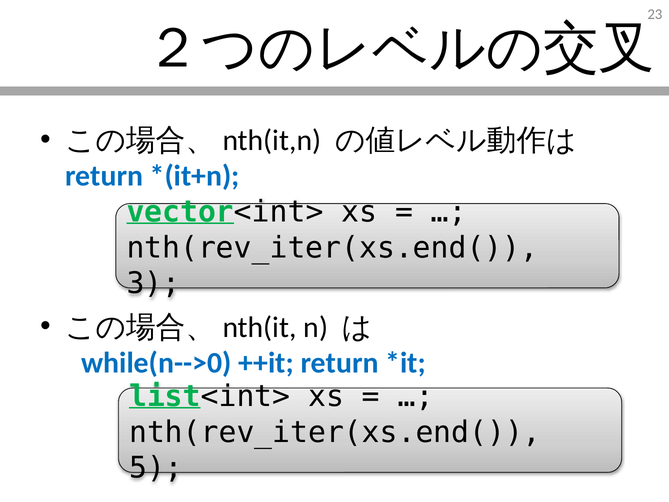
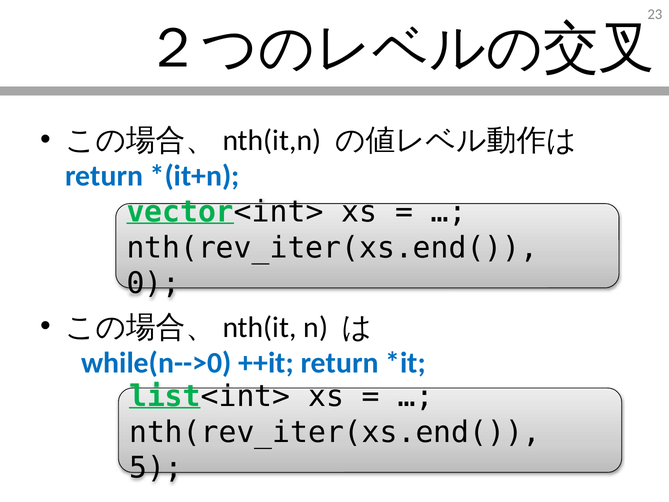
3: 3 -> 0
